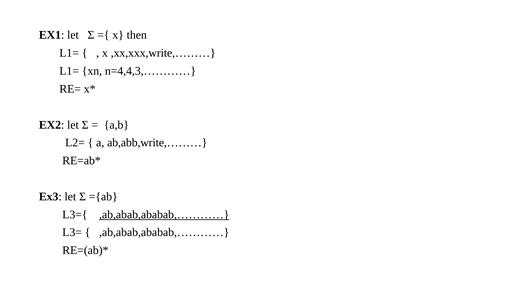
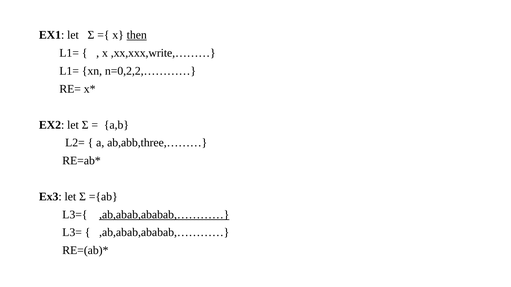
then underline: none -> present
n=4,4,3,…………: n=4,4,3,………… -> n=0,2,2,…………
ab,abb,write,………: ab,abb,write,……… -> ab,abb,three,………
